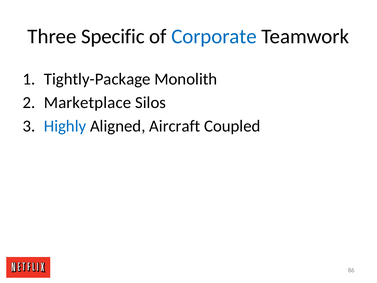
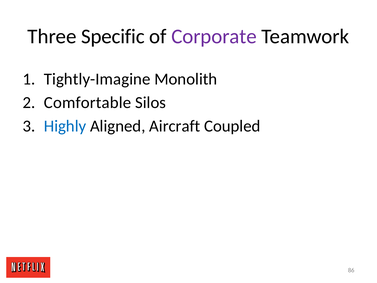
Corporate colour: blue -> purple
Tightly-Package: Tightly-Package -> Tightly-Imagine
Marketplace: Marketplace -> Comfortable
